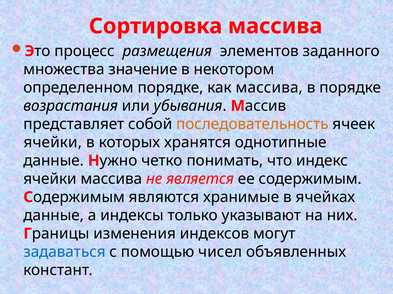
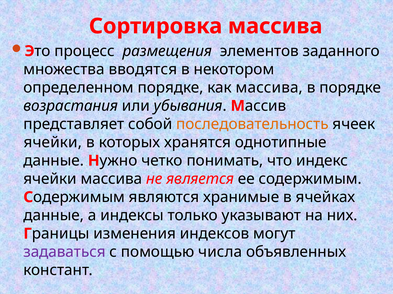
значение: значение -> вводятся
задаваться colour: blue -> purple
чисел: чисел -> числа
